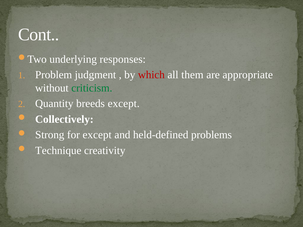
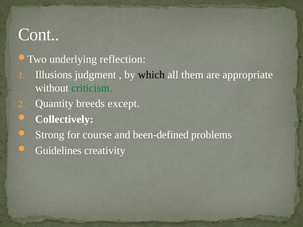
responses: responses -> reflection
Problem: Problem -> Illusions
which colour: red -> black
for except: except -> course
held-defined: held-defined -> been-defined
Technique: Technique -> Guidelines
